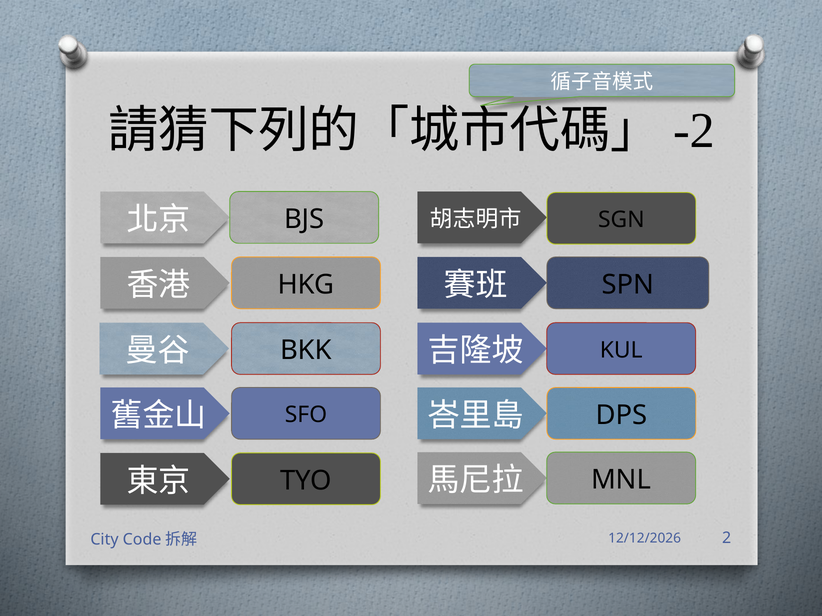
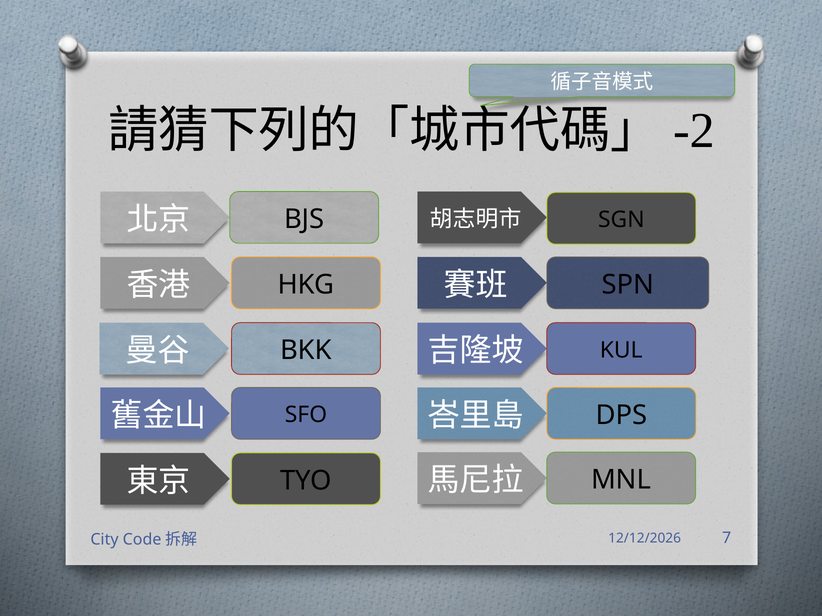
2: 2 -> 7
